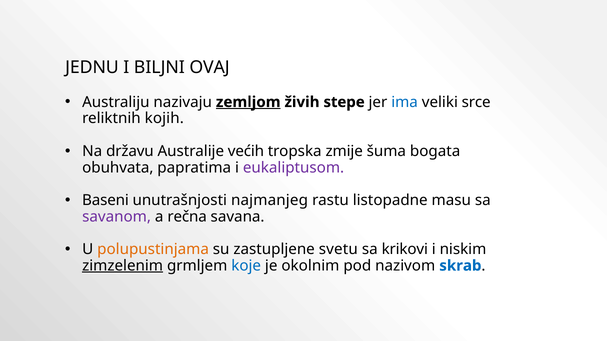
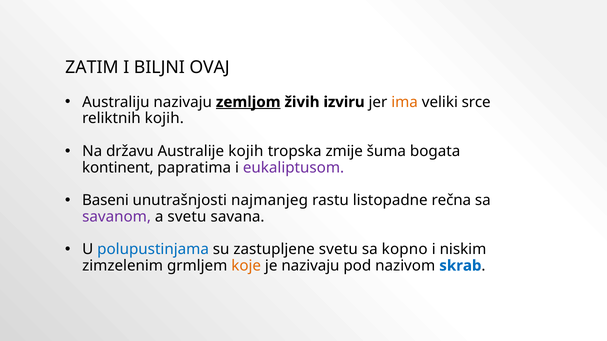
JEDNU: JEDNU -> ZATIM
stepe: stepe -> izviru
ima colour: blue -> orange
Australije većih: većih -> kojih
obuhvata: obuhvata -> kontinent
masu: masu -> rečna
a rečna: rečna -> svetu
polupustinjama colour: orange -> blue
krikovi: krikovi -> kopno
zimzelenim underline: present -> none
koje colour: blue -> orange
je okolnim: okolnim -> nazivaju
